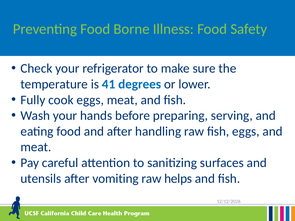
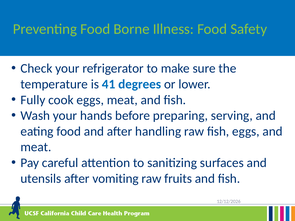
helps: helps -> fruits
